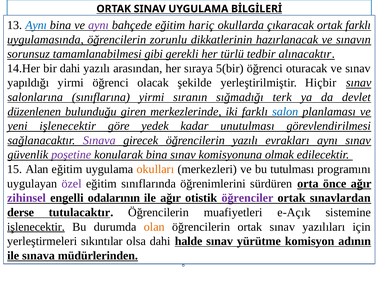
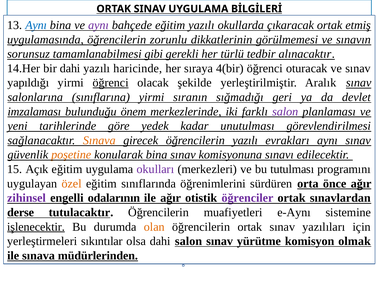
eğitim hariç: hariç -> yazılı
ortak farklı: farklı -> etmiş
hazırlanacak: hazırlanacak -> görülmemesi
arasından: arasından -> haricinde
5(bir: 5(bir -> 4(bir
öğrenci at (111, 83) underline: none -> present
Hiçbir: Hiçbir -> Aralık
terk: terk -> geri
düzenlenen: düzenlenen -> imzalaması
giren: giren -> önem
salon at (285, 112) colour: blue -> purple
yeni işlenecektir: işlenecektir -> tarihlerinde
Sınava at (99, 140) colour: purple -> orange
poşetine colour: purple -> orange
olmak: olmak -> sınavı
Alan: Alan -> Açık
okulları colour: orange -> purple
özel colour: purple -> orange
e-Açık: e-Açık -> e-Aynı
dahi halde: halde -> salon
adının: adının -> olmak
